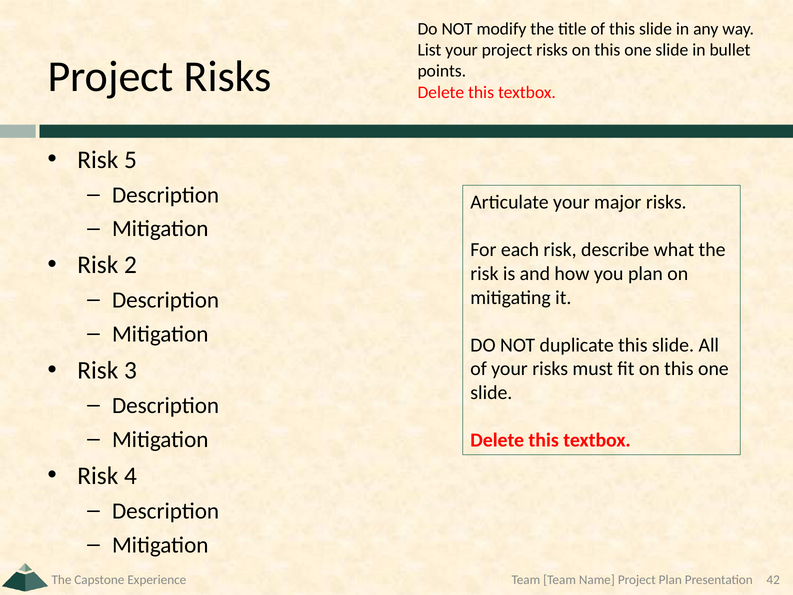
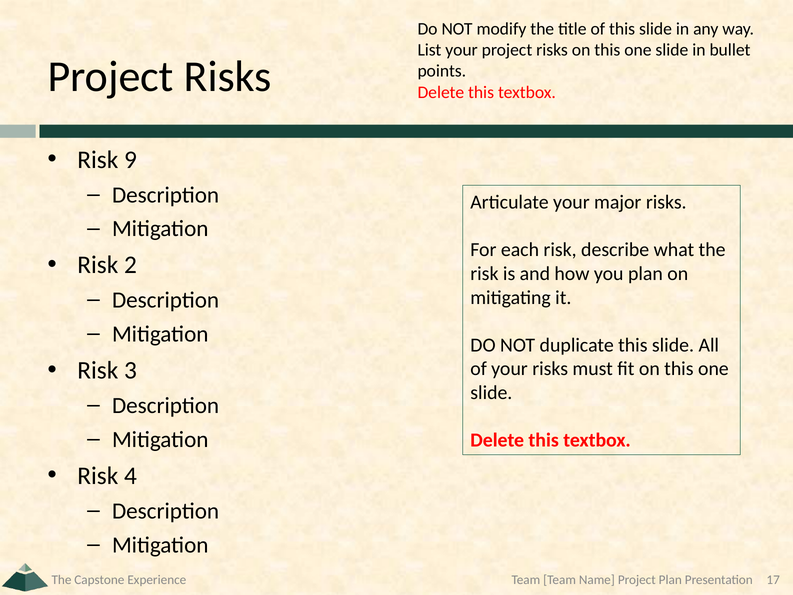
5: 5 -> 9
42: 42 -> 17
